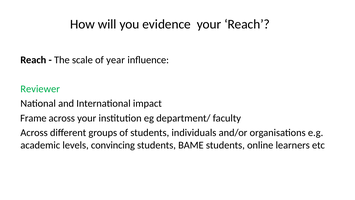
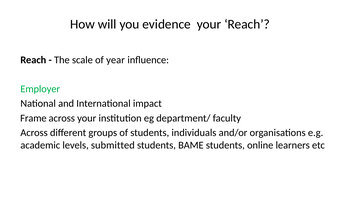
Reviewer: Reviewer -> Employer
convincing: convincing -> submitted
